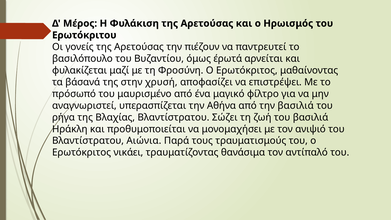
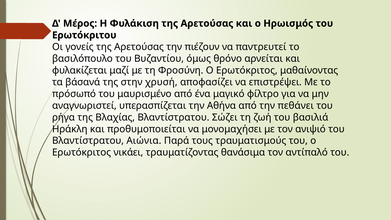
έρωτά: έρωτά -> θρόνο
την βασιλιά: βασιλιά -> πεθάνει
